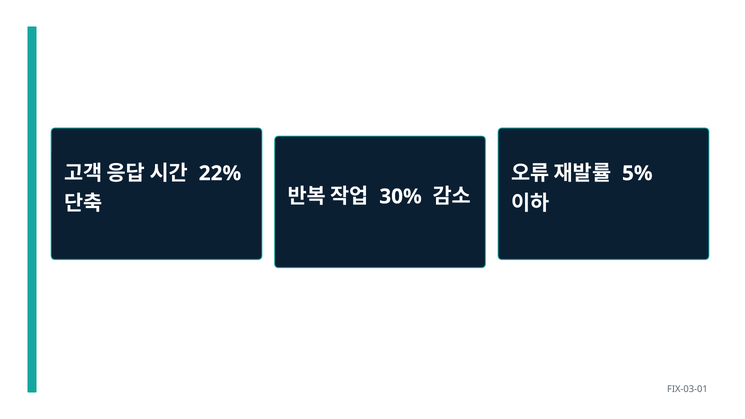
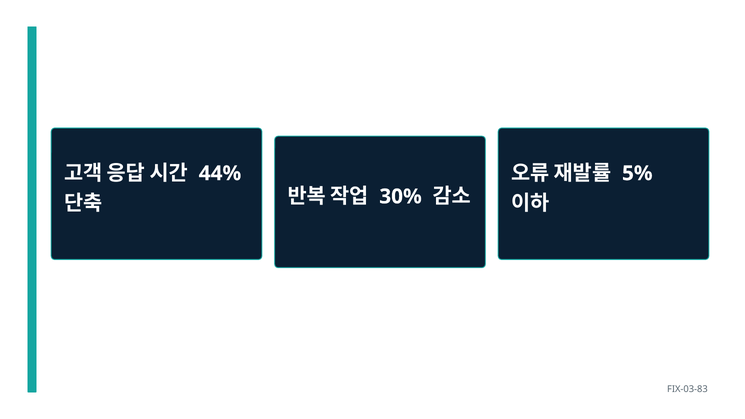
22%: 22% -> 44%
FIX-03-01: FIX-03-01 -> FIX-03-83
